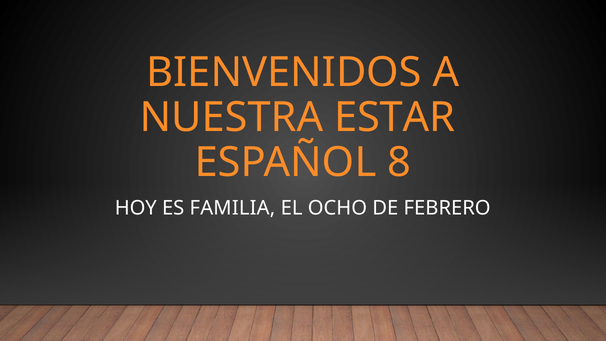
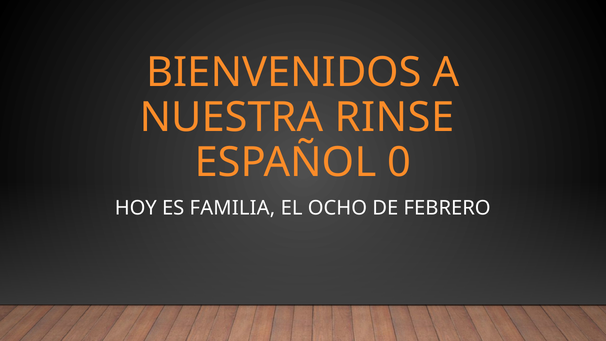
ESTAR: ESTAR -> RINSE
8: 8 -> 0
